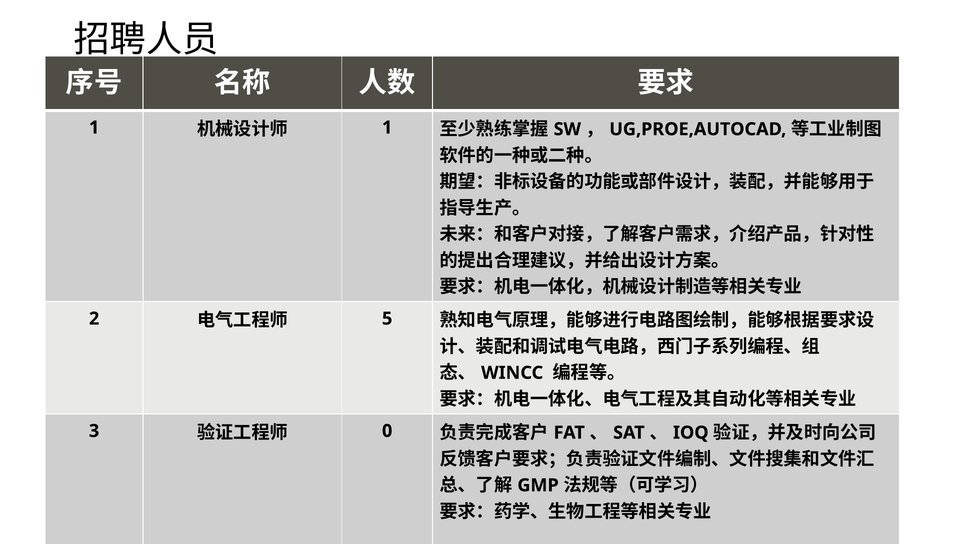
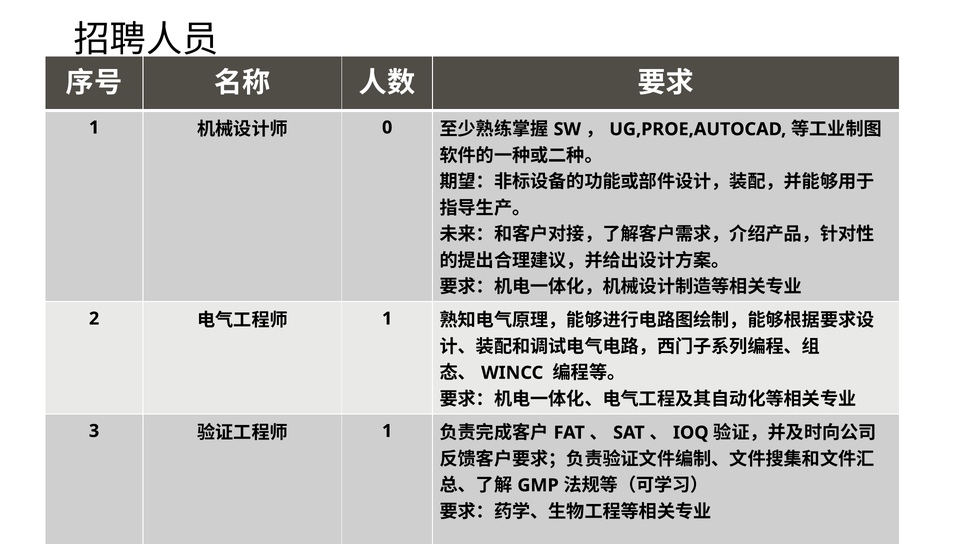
1 at (387, 127): 1 -> 0
5 at (387, 318): 5 -> 1
0 at (387, 430): 0 -> 1
